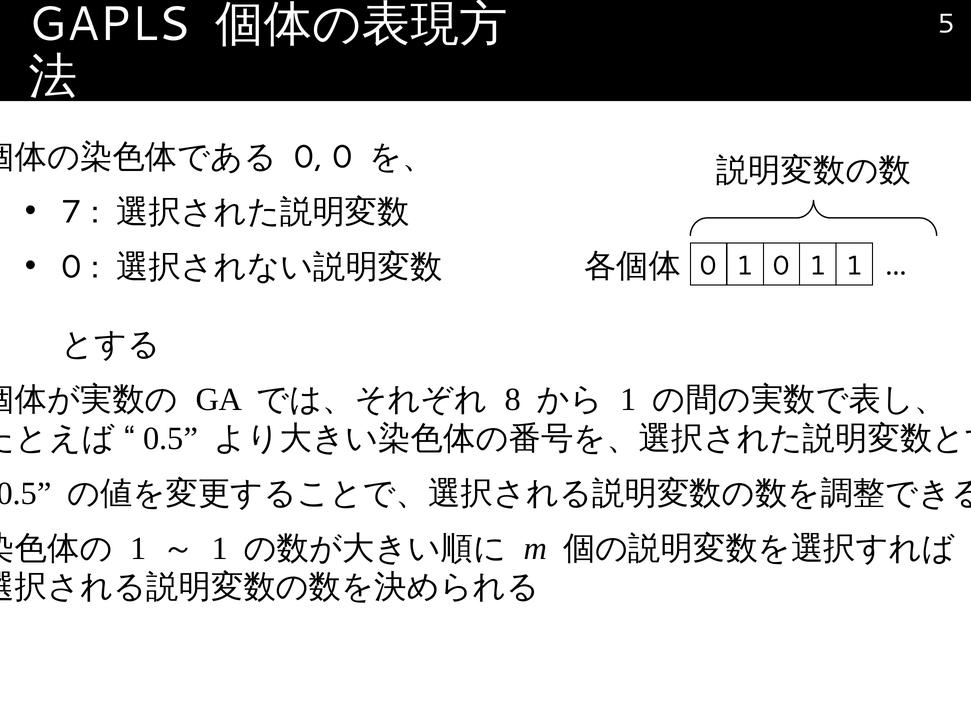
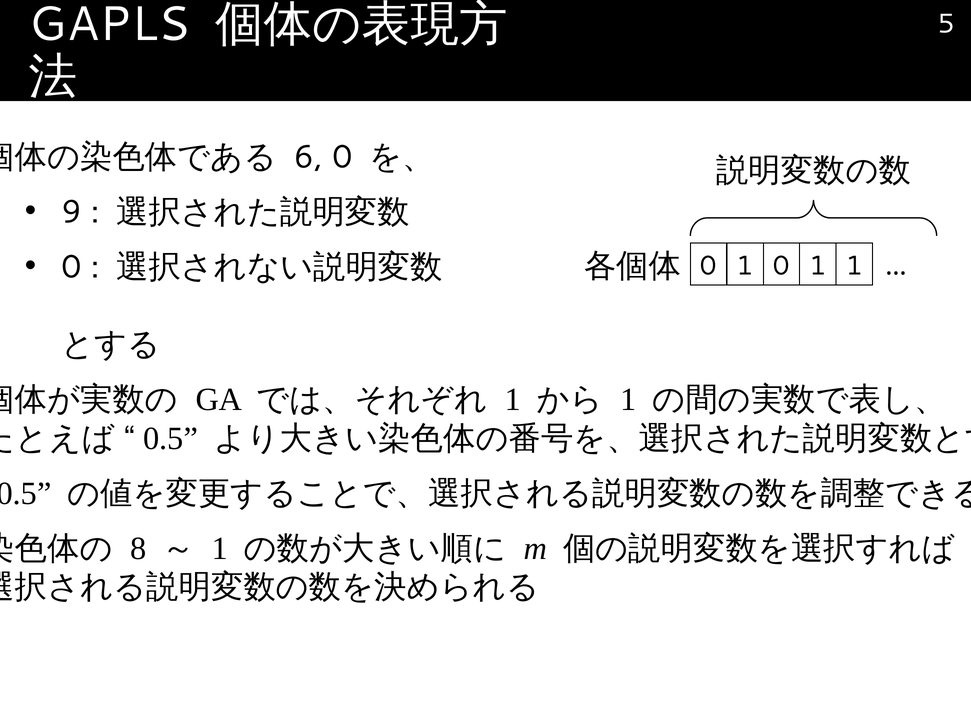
0 at (309, 157): 0 -> 6
7: 7 -> 9
8 at (513, 400): 8 -> 1
1 at (138, 549): 1 -> 8
